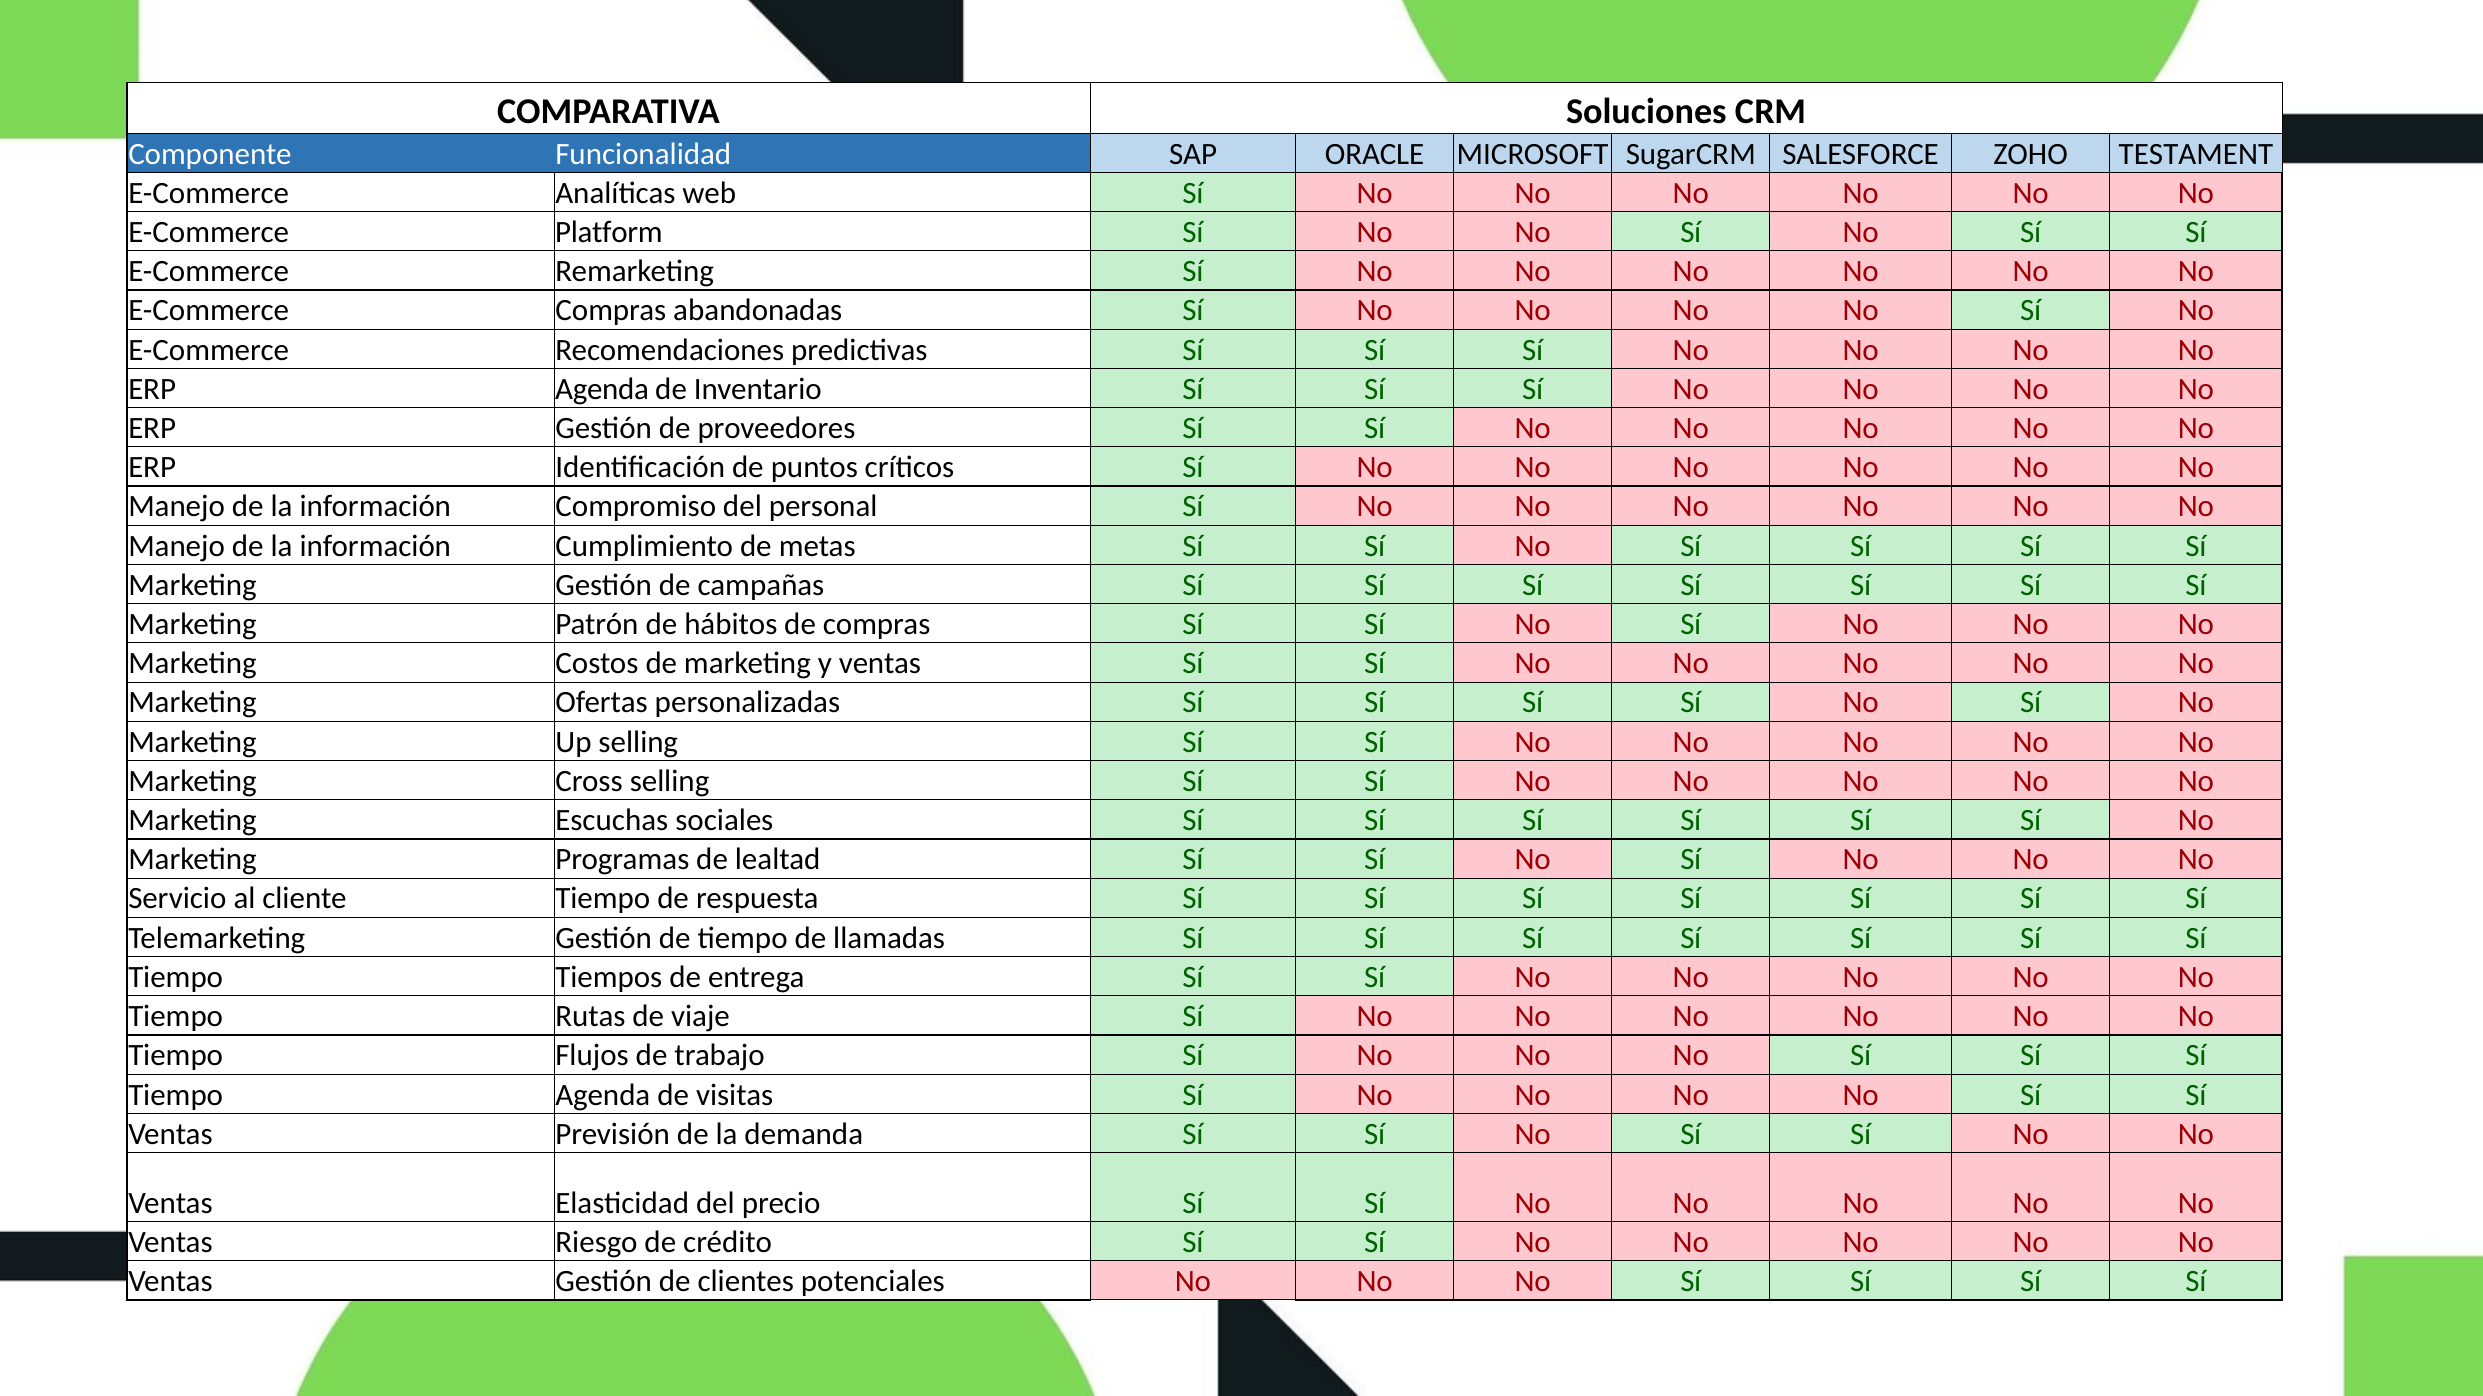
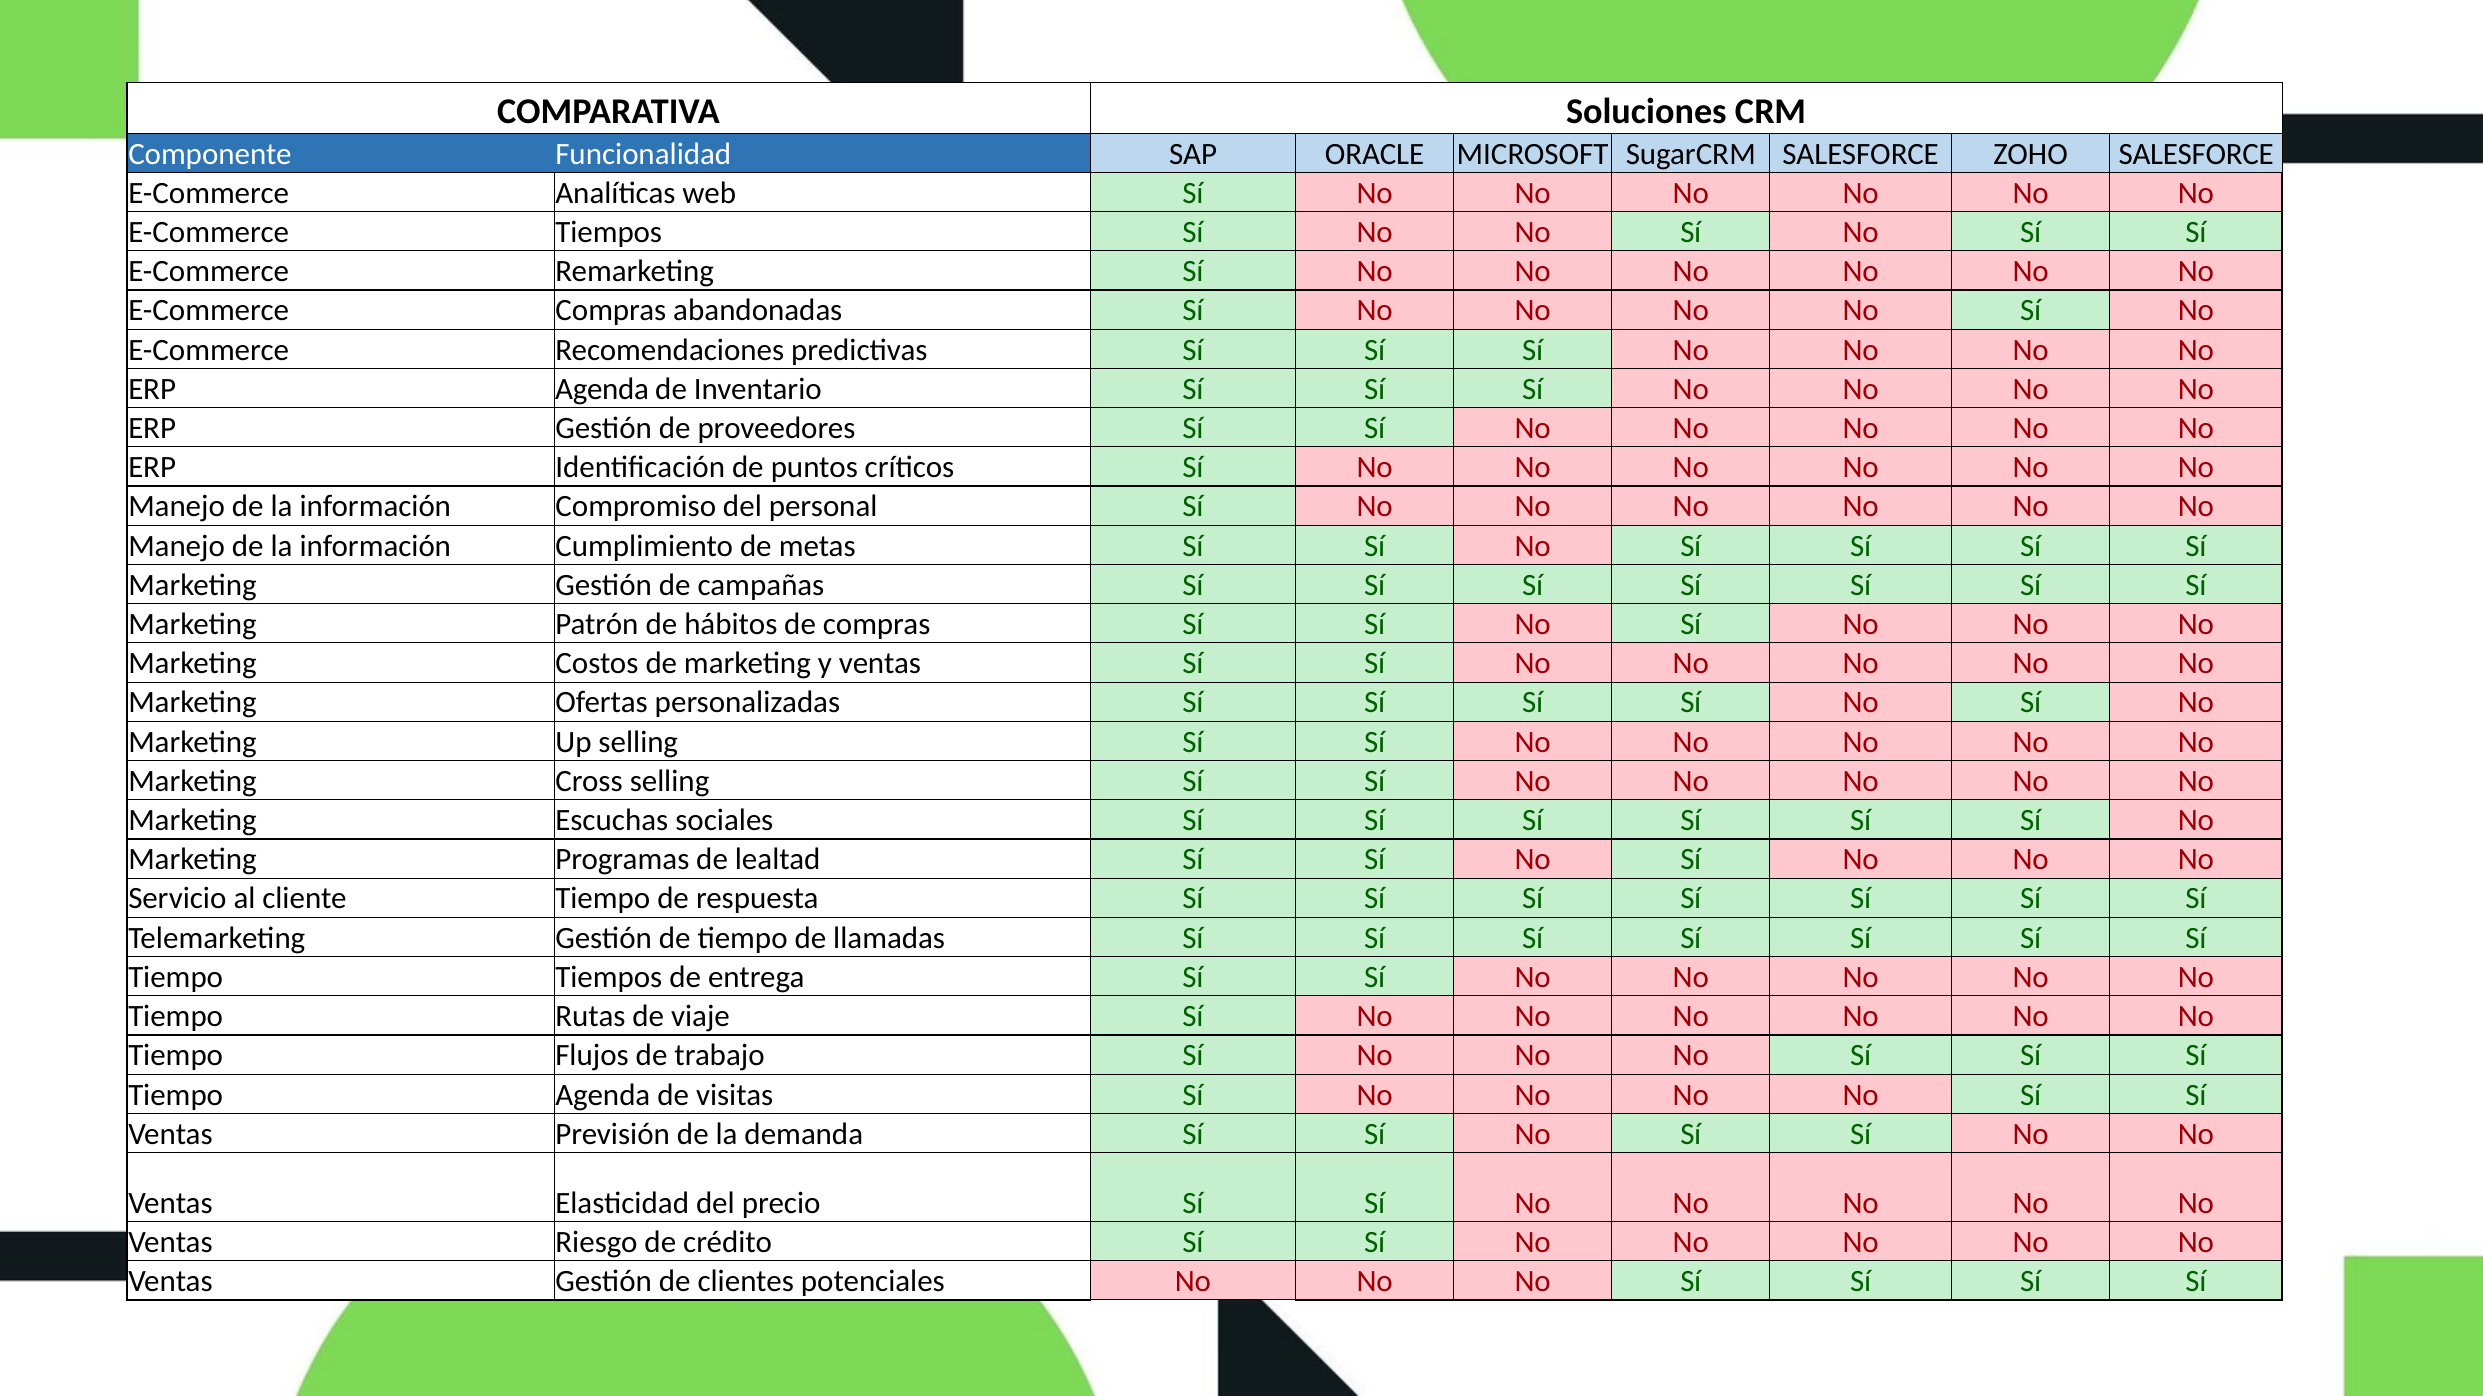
ZOHO TESTAMENT: TESTAMENT -> SALESFORCE
E-Commerce Platform: Platform -> Tiempos
